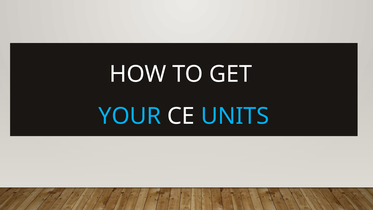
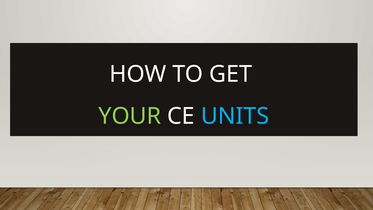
YOUR colour: light blue -> light green
